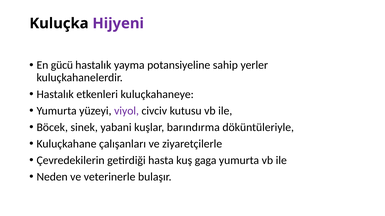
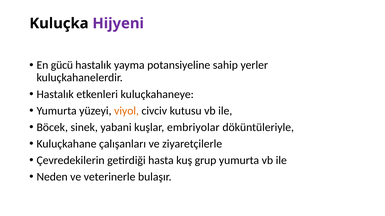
viyol colour: purple -> orange
barındırma: barındırma -> embriyolar
gaga: gaga -> grup
